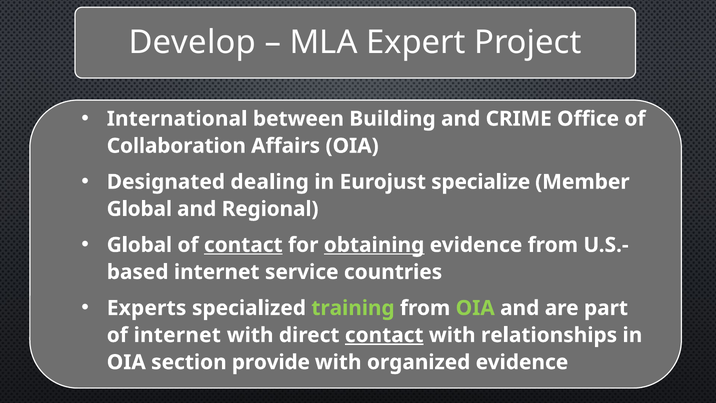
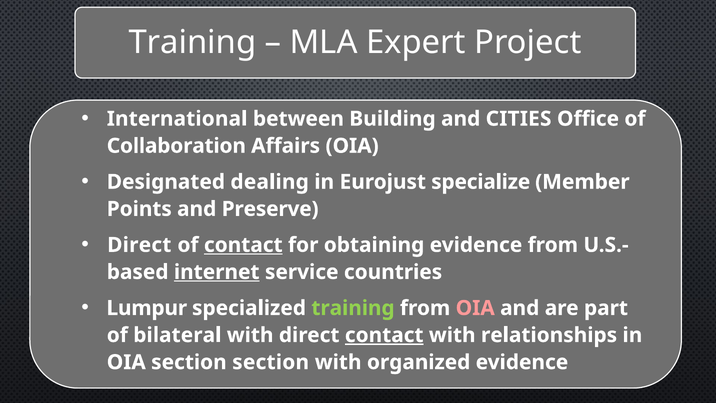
Develop at (192, 42): Develop -> Training
CRIME: CRIME -> CITIES
Global at (139, 209): Global -> Points
Regional: Regional -> Preserve
Global at (139, 245): Global -> Direct
obtaining underline: present -> none
internet at (217, 272) underline: none -> present
Experts: Experts -> Lumpur
OIA at (475, 308) colour: light green -> pink
of internet: internet -> bilateral
section provide: provide -> section
